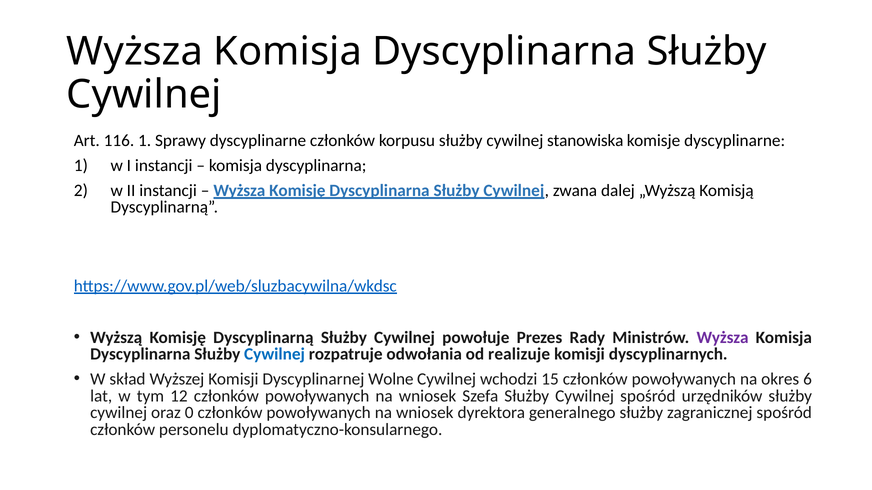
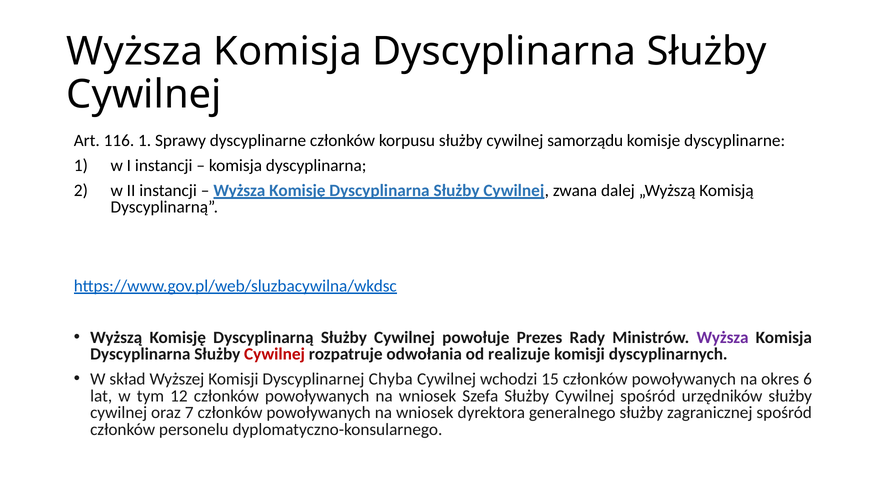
stanowiska: stanowiska -> samorządu
Cywilnej at (275, 355) colour: blue -> red
Wolne: Wolne -> Chyba
0: 0 -> 7
